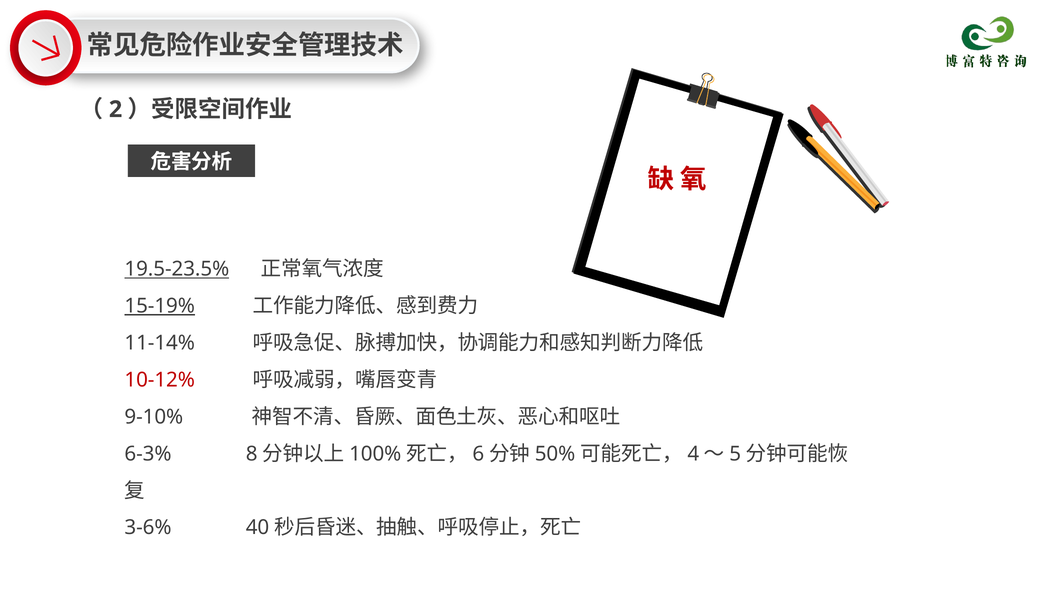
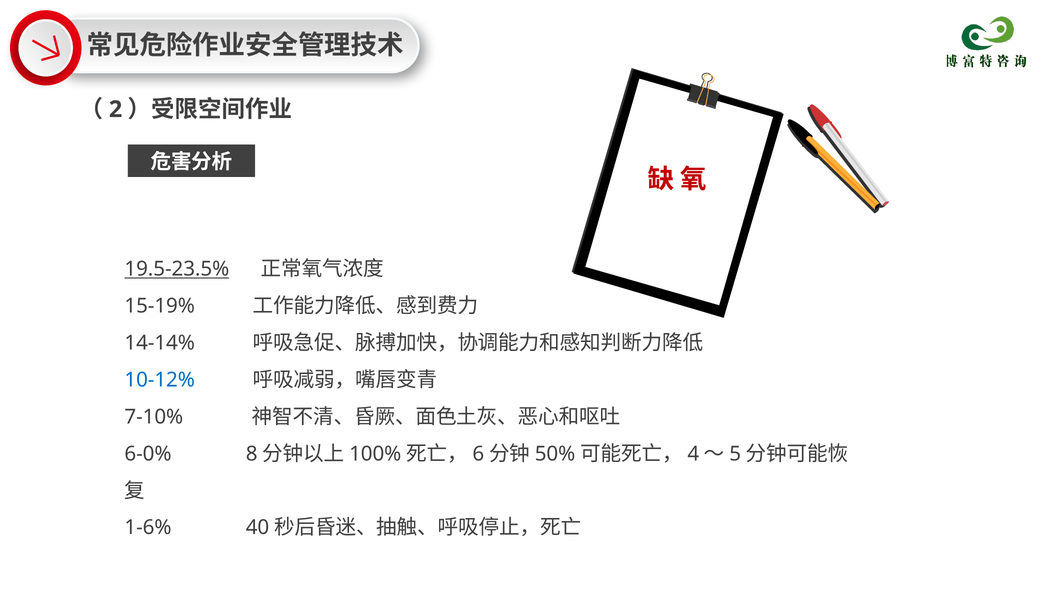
15-19% underline: present -> none
11-14%: 11-14% -> 14-14%
10-12% colour: red -> blue
9-10%: 9-10% -> 7-10%
6-3%: 6-3% -> 6-0%
3-6%: 3-6% -> 1-6%
